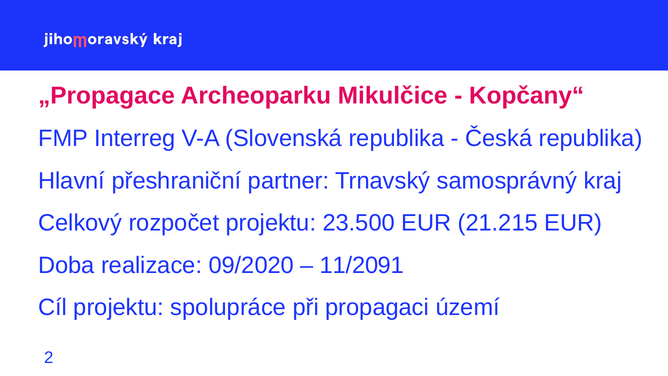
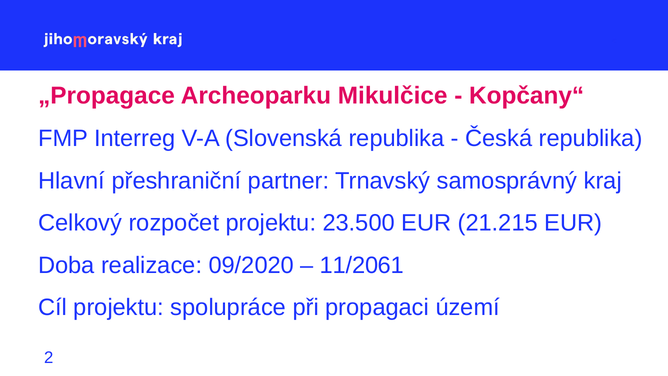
11/2091: 11/2091 -> 11/2061
